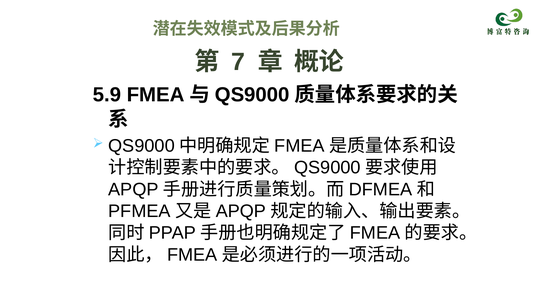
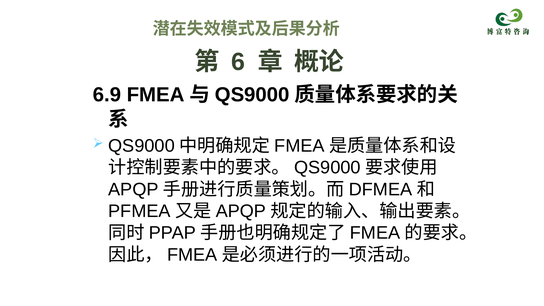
7: 7 -> 6
5.9: 5.9 -> 6.9
